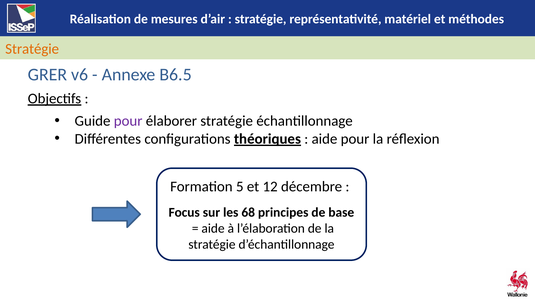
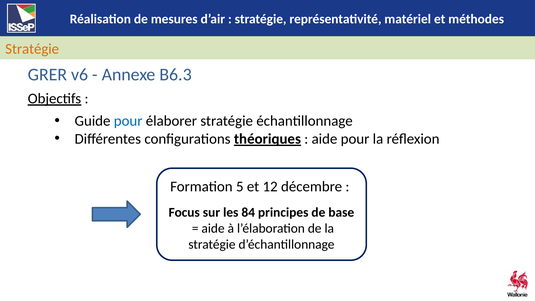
B6.5: B6.5 -> B6.3
pour at (128, 121) colour: purple -> blue
68: 68 -> 84
